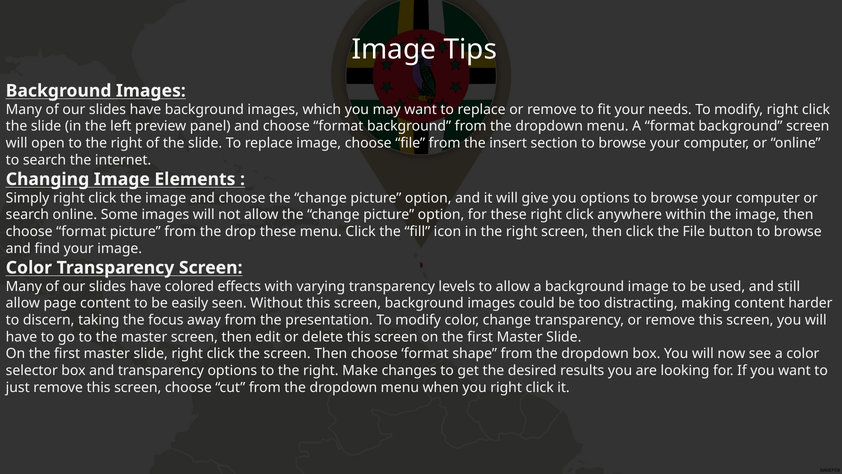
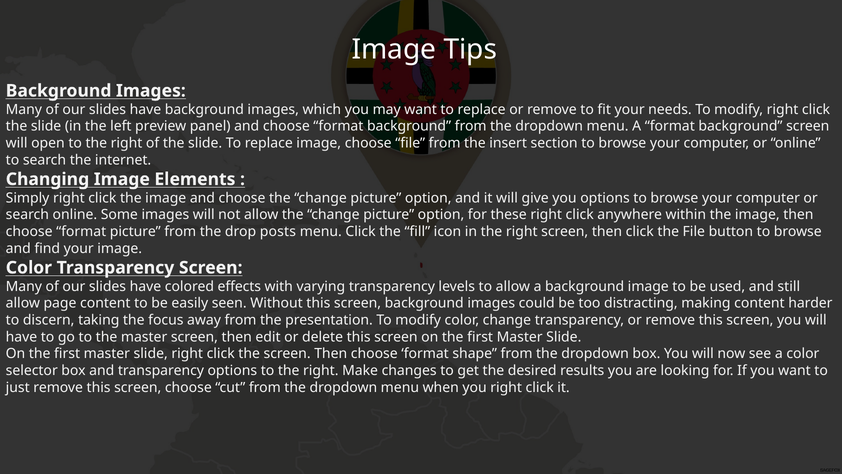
drop these: these -> posts
